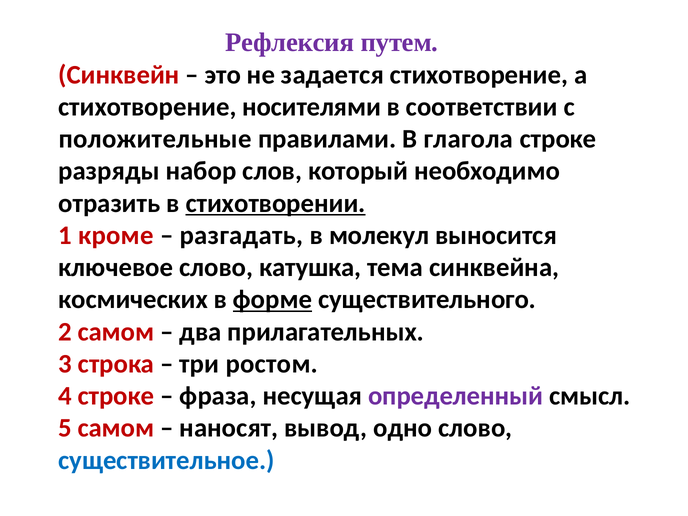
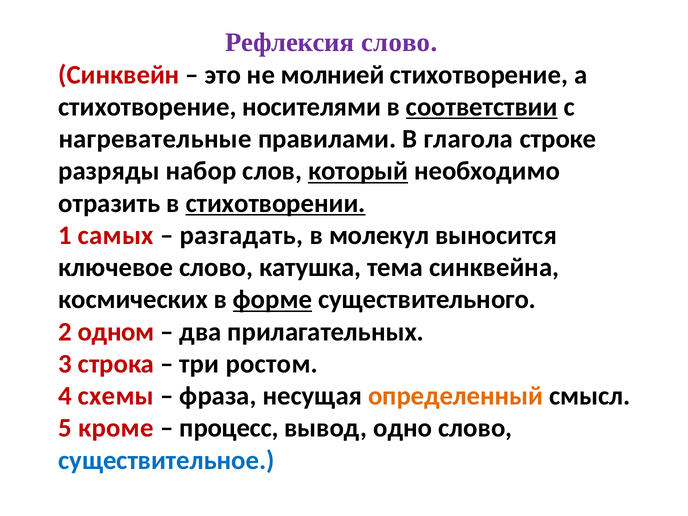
Рефлексия путем: путем -> слово
задается: задается -> молнией
соответствии underline: none -> present
положительные: положительные -> нагревательные
который underline: none -> present
кроме: кроме -> самых
2 самом: самом -> одном
4 строке: строке -> схемы
определенный colour: purple -> orange
5 самом: самом -> кроме
наносят: наносят -> процесс
